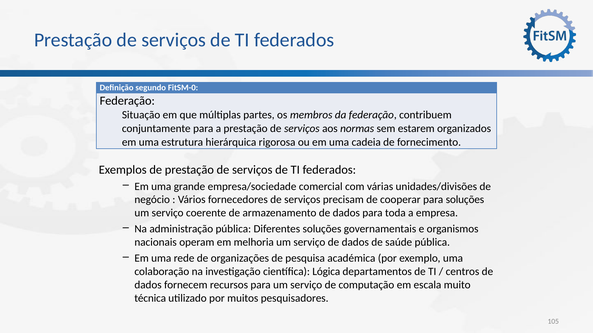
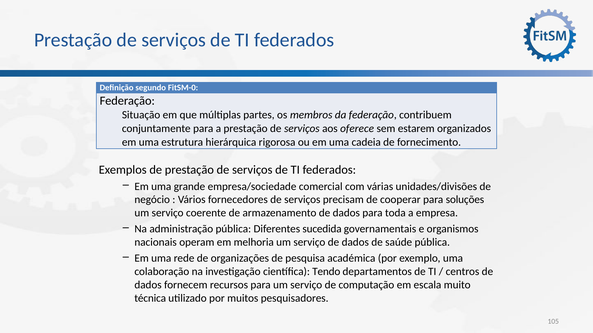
normas: normas -> oferece
Diferentes soluções: soluções -> sucedida
Lógica: Lógica -> Tendo
